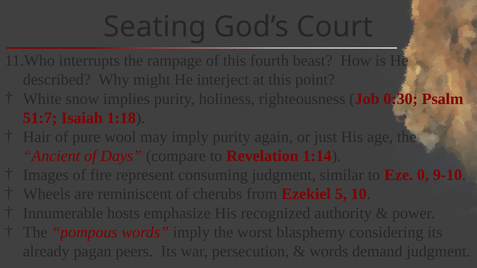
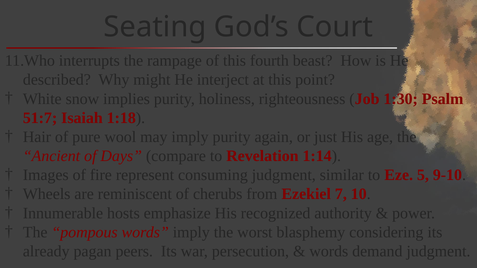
0:30: 0:30 -> 1:30
0: 0 -> 5
5: 5 -> 7
